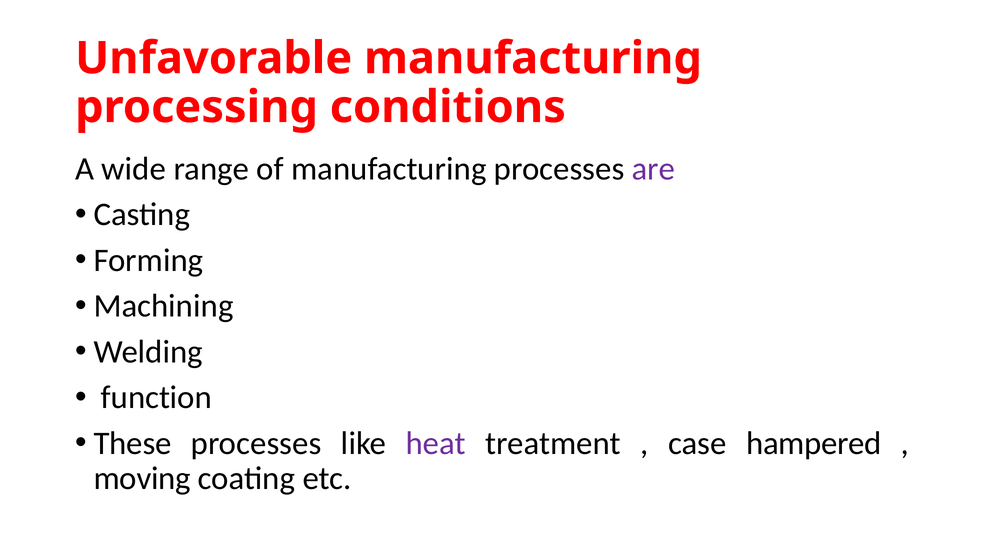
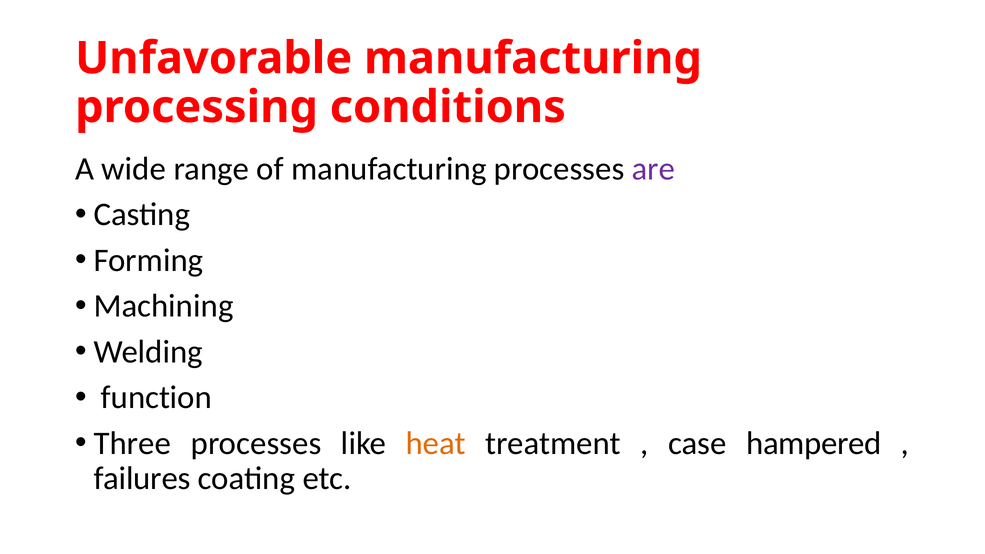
These: These -> Three
heat colour: purple -> orange
moving: moving -> failures
